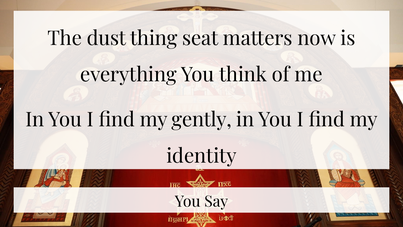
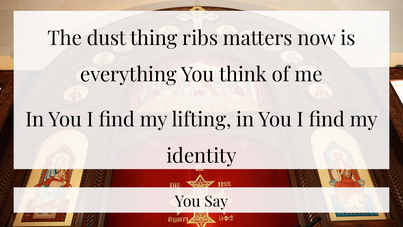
seat: seat -> ribs
gently: gently -> lifting
